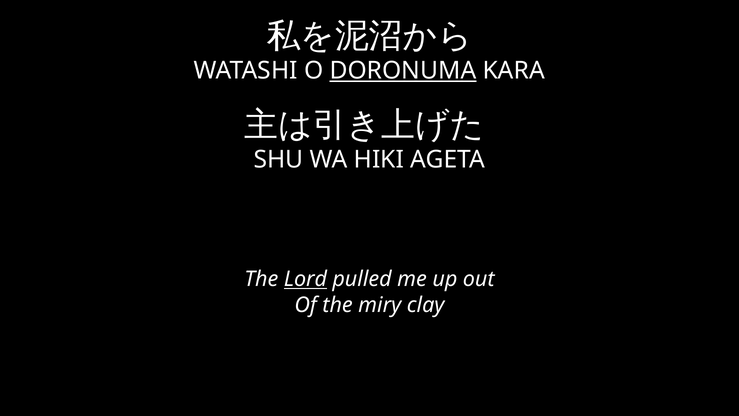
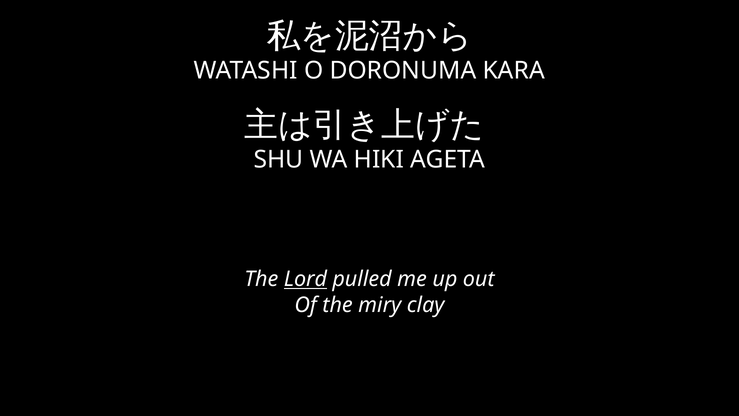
DORONUMA underline: present -> none
